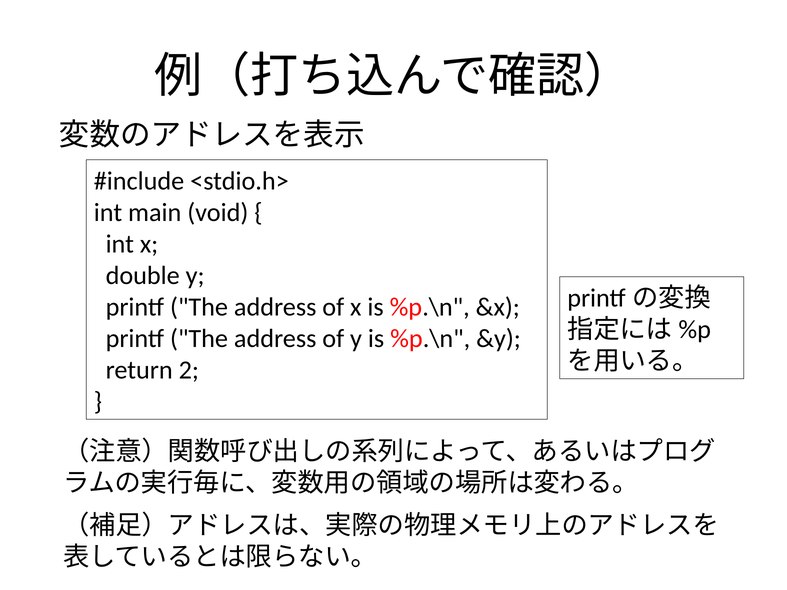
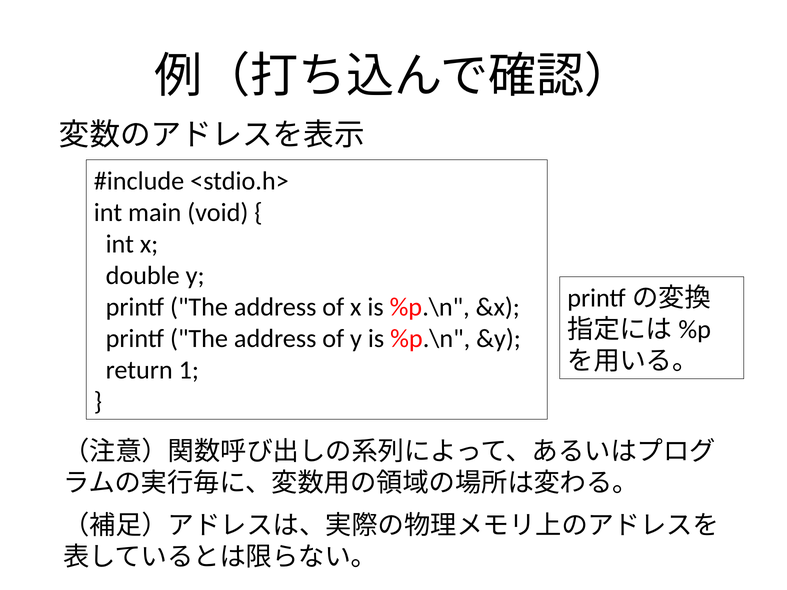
2: 2 -> 1
